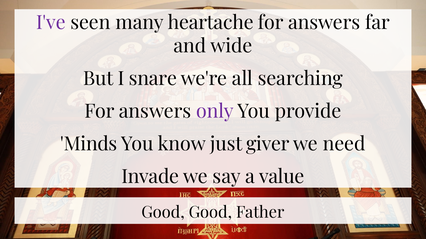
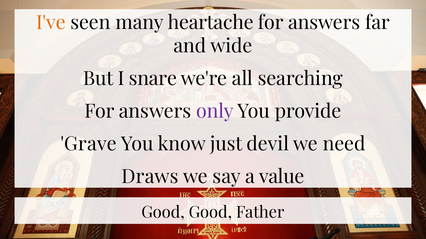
I've colour: purple -> orange
Minds: Minds -> Grave
giver: giver -> devil
Invade: Invade -> Draws
